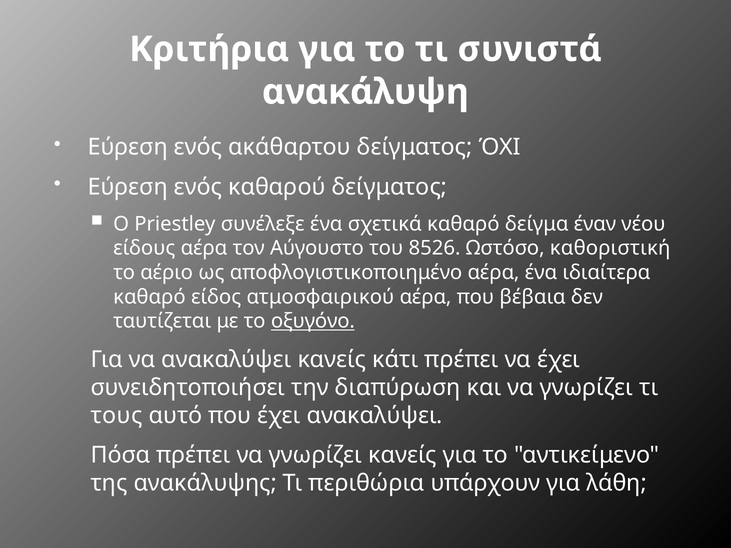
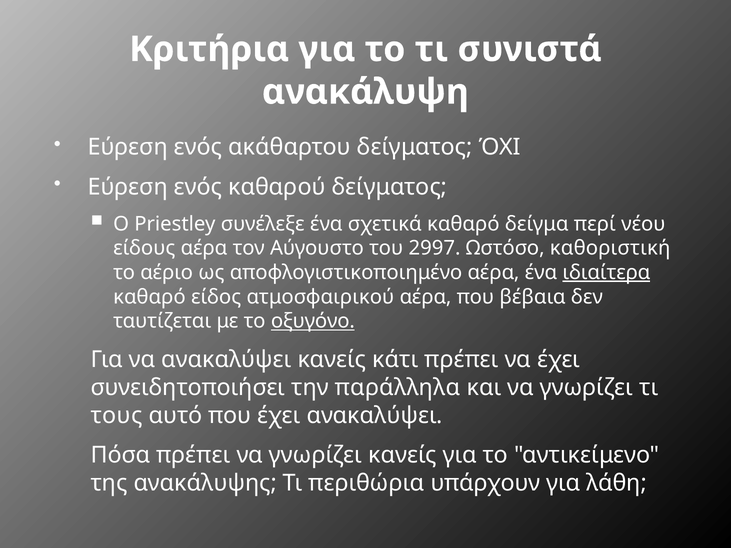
έναν: έναν -> περί
8526: 8526 -> 2997
ιδιαίτερα underline: none -> present
διαπύρωση: διαπύρωση -> παράλληλα
